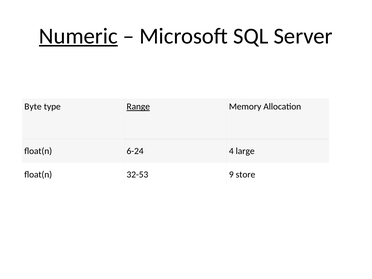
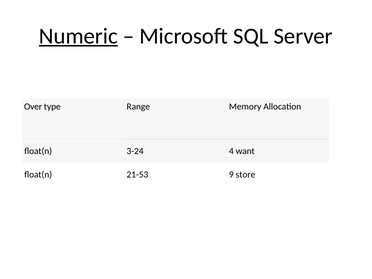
Byte: Byte -> Over
Range underline: present -> none
6-24: 6-24 -> 3-24
large: large -> want
32-53: 32-53 -> 21-53
